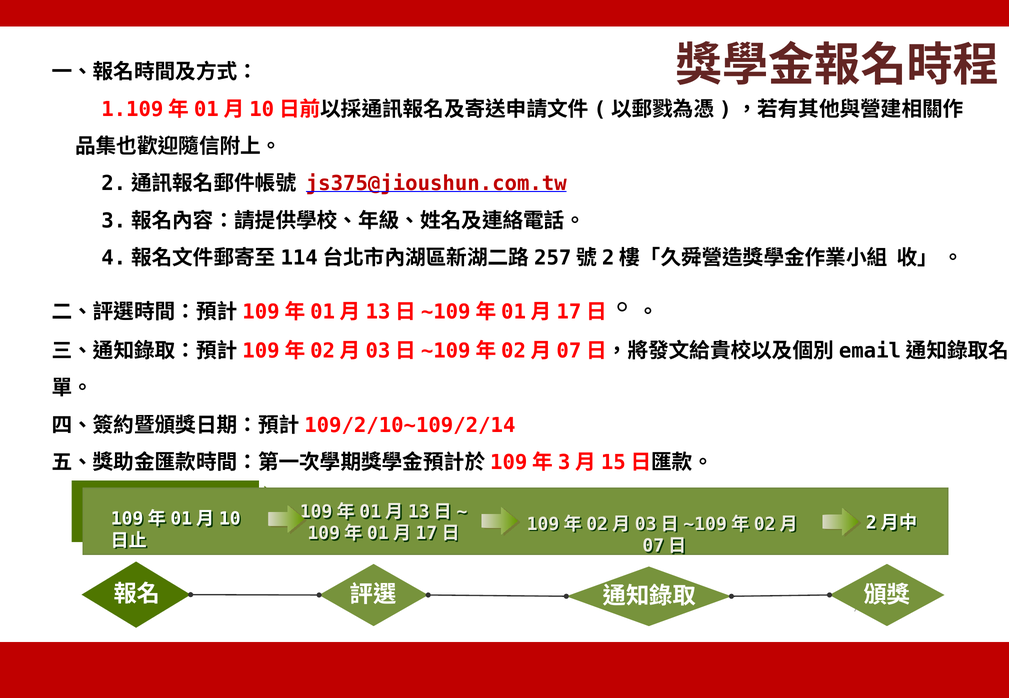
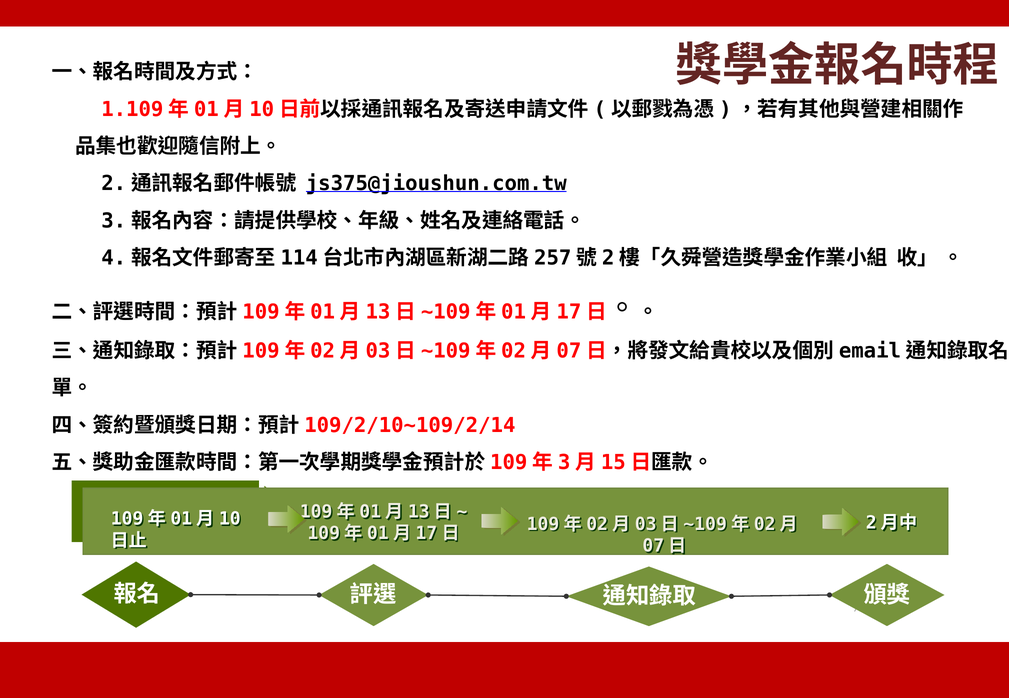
js375@jioushun.com.tw colour: red -> black
